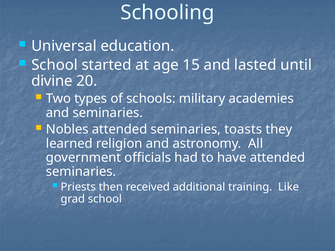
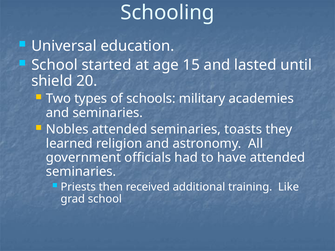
divine: divine -> shield
